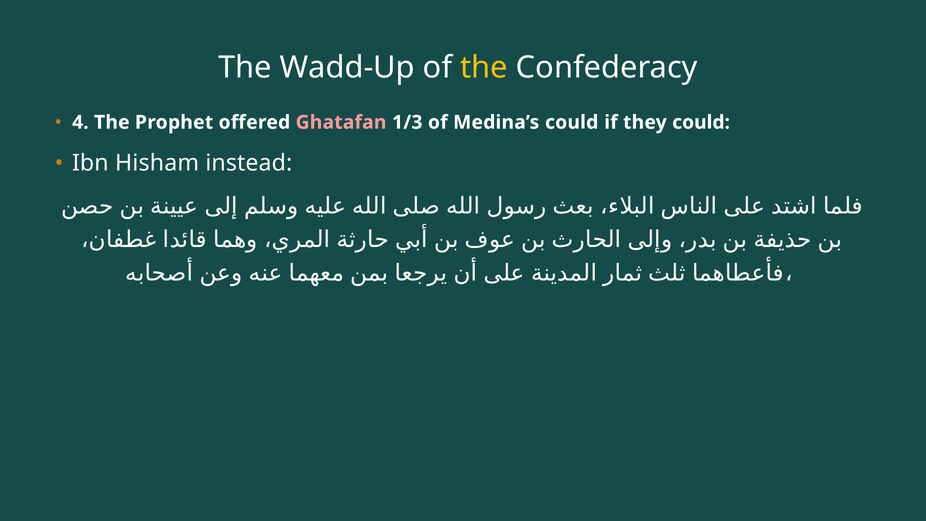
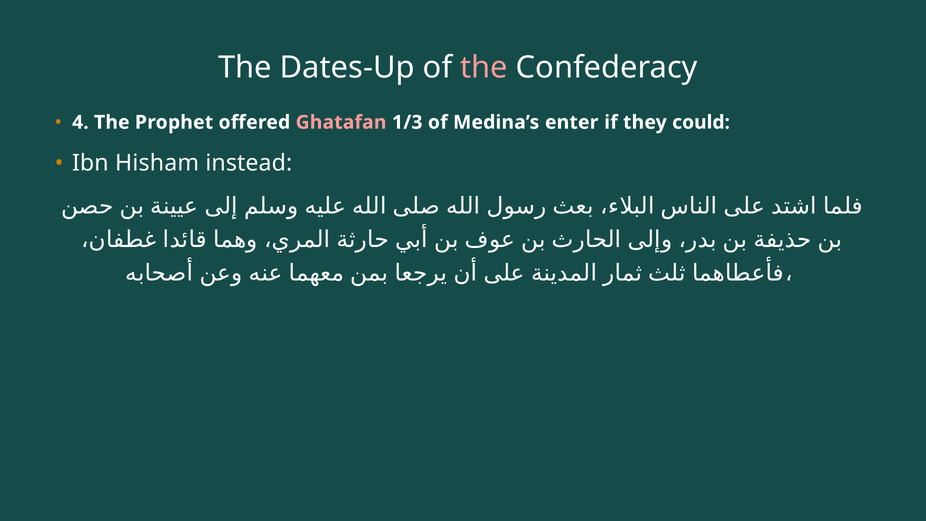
Wadd-Up: Wadd-Up -> Dates-Up
the at (484, 68) colour: yellow -> pink
Medina’s could: could -> enter
